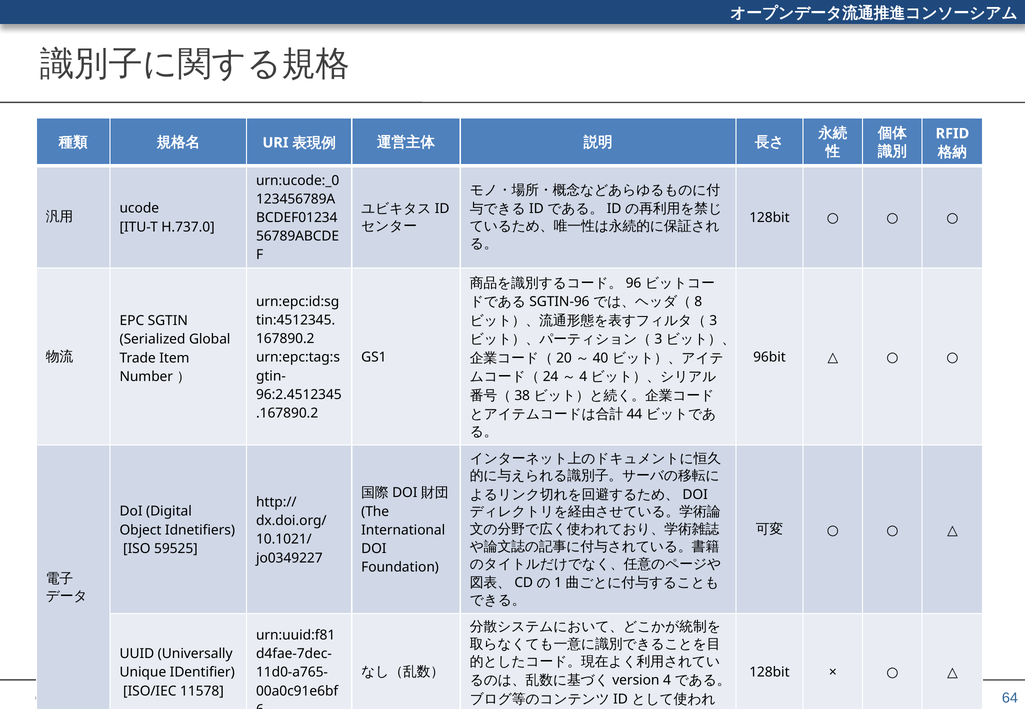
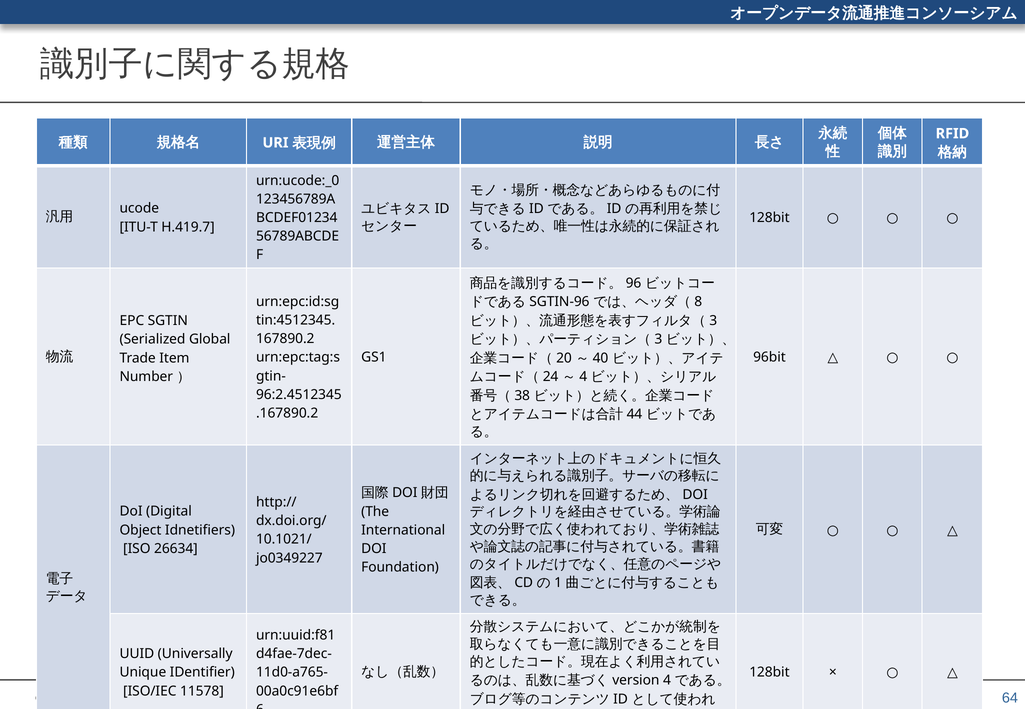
H.737.0: H.737.0 -> H.419.7
59525: 59525 -> 26634
